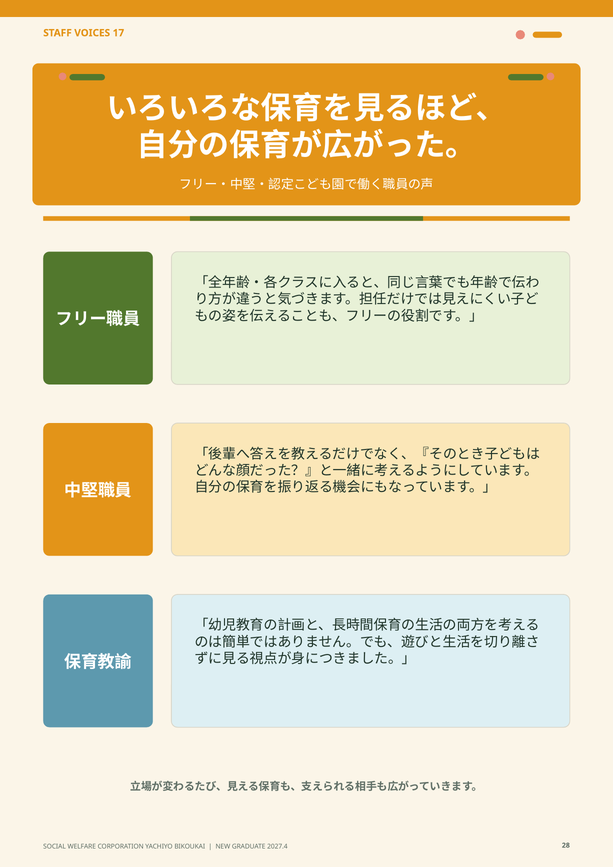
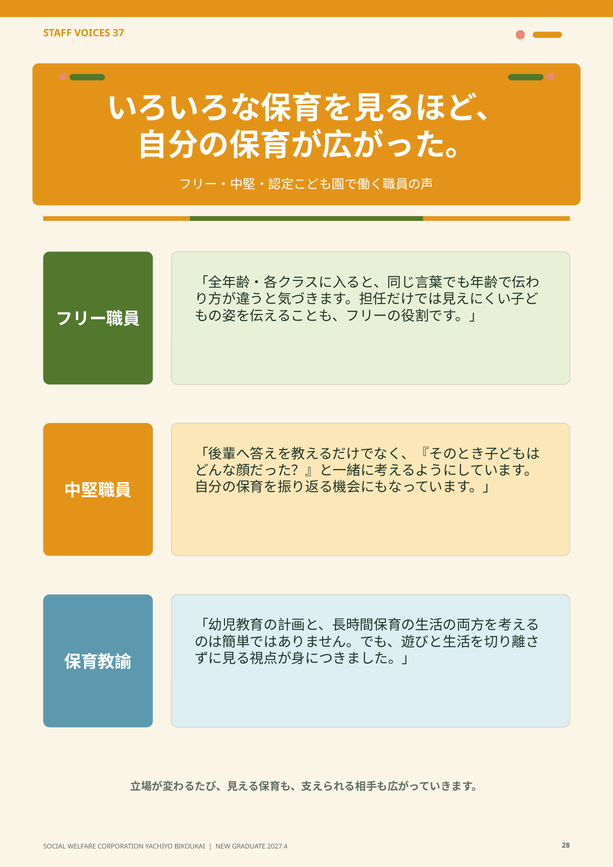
17: 17 -> 37
